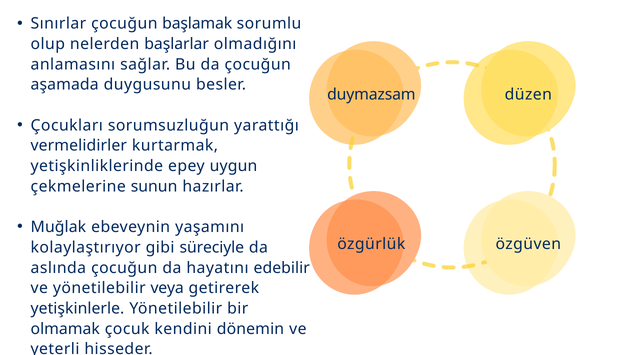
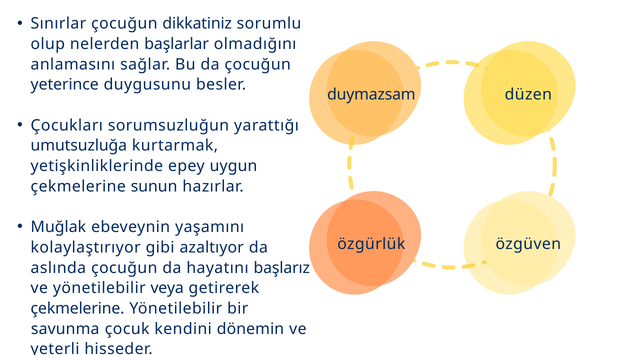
başlamak: başlamak -> dikkatiniz
aşamada: aşamada -> yeterince
vermelidirler: vermelidirler -> umutsuzluğa
süreciyle: süreciyle -> azaltıyor
edebilir: edebilir -> başlarız
yetişkinlerle at (77, 308): yetişkinlerle -> çekmelerine
olmamak: olmamak -> savunma
